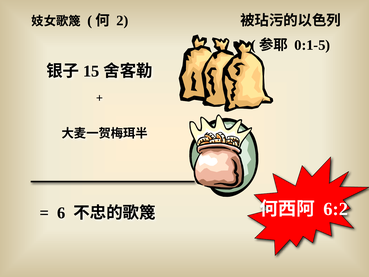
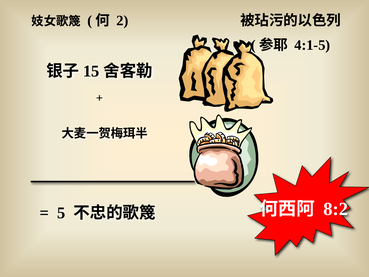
0:1-5: 0:1-5 -> 4:1-5
6: 6 -> 5
6:2: 6:2 -> 8:2
